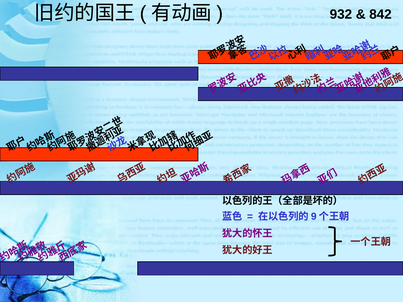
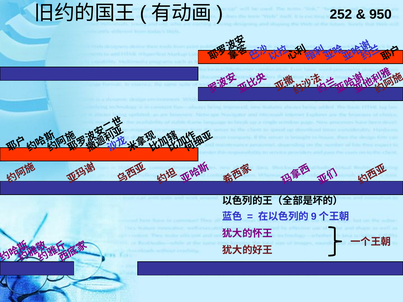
932: 932 -> 252
842: 842 -> 950
